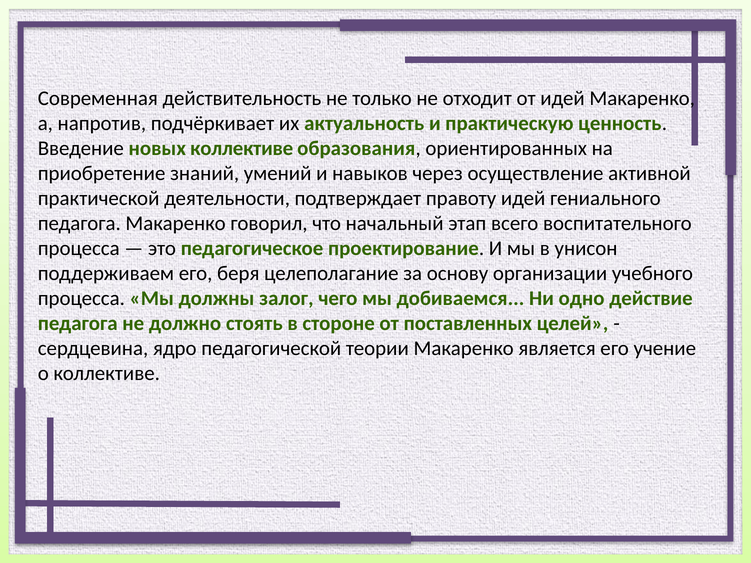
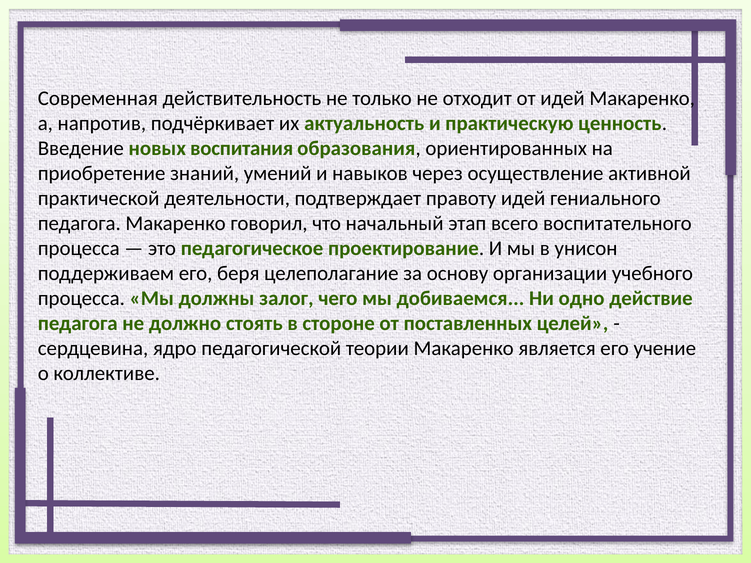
новых коллективе: коллективе -> воспитания
